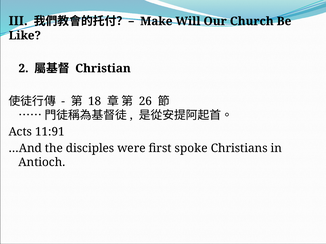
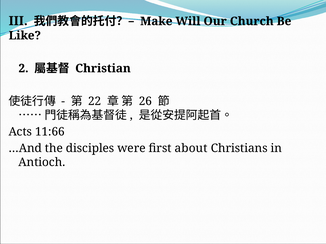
18: 18 -> 22
11:91: 11:91 -> 11:66
spoke: spoke -> about
